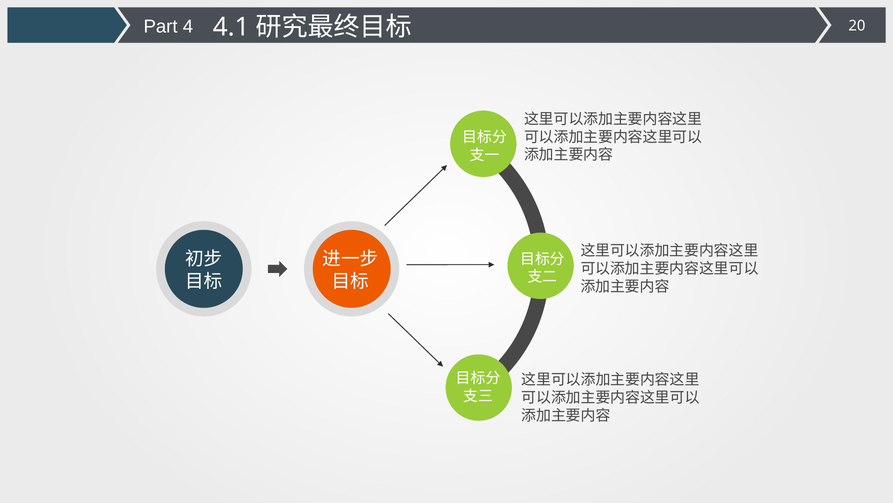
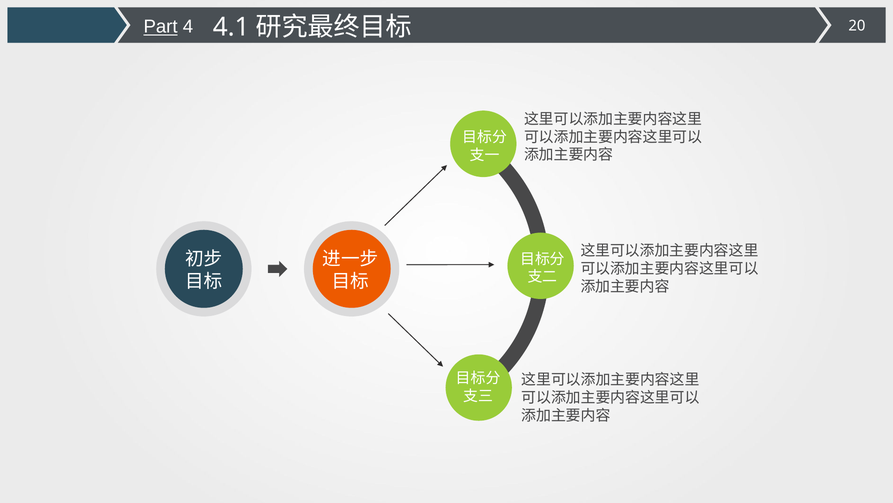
Part underline: none -> present
